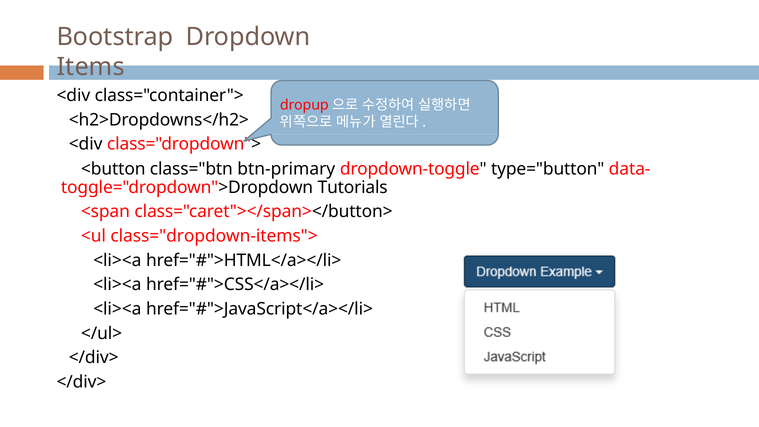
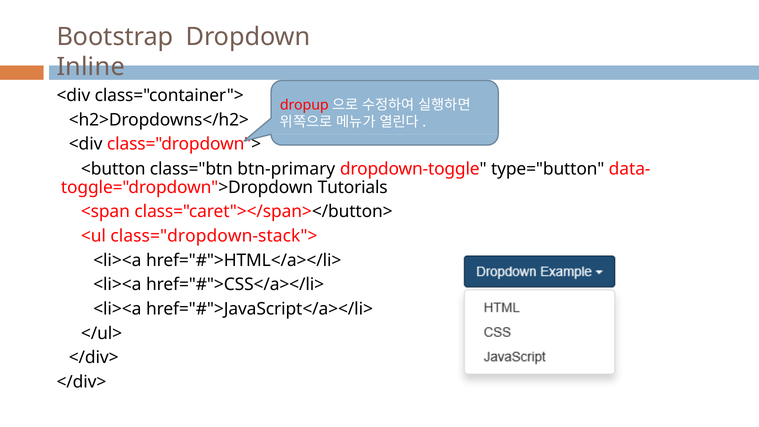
Items: Items -> Inline
class="dropdown-items">: class="dropdown-items"> -> class="dropdown-stack">
